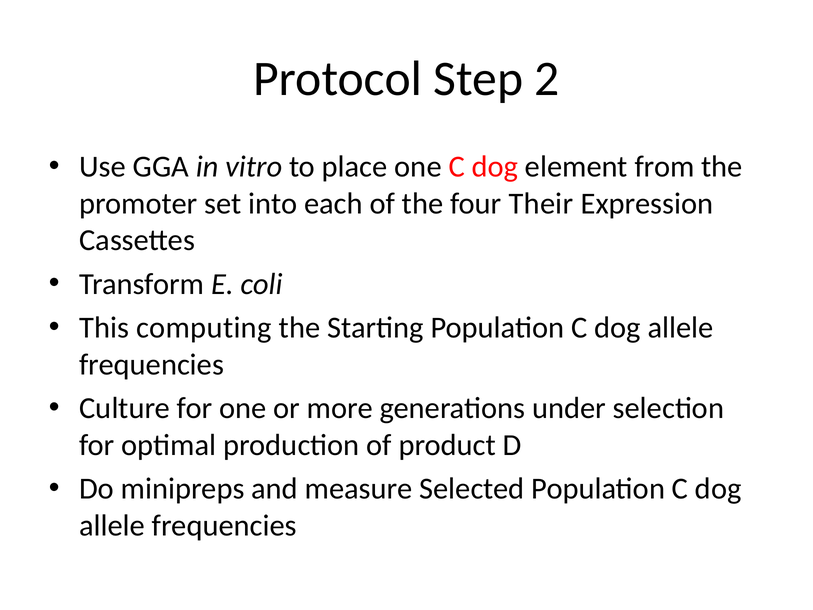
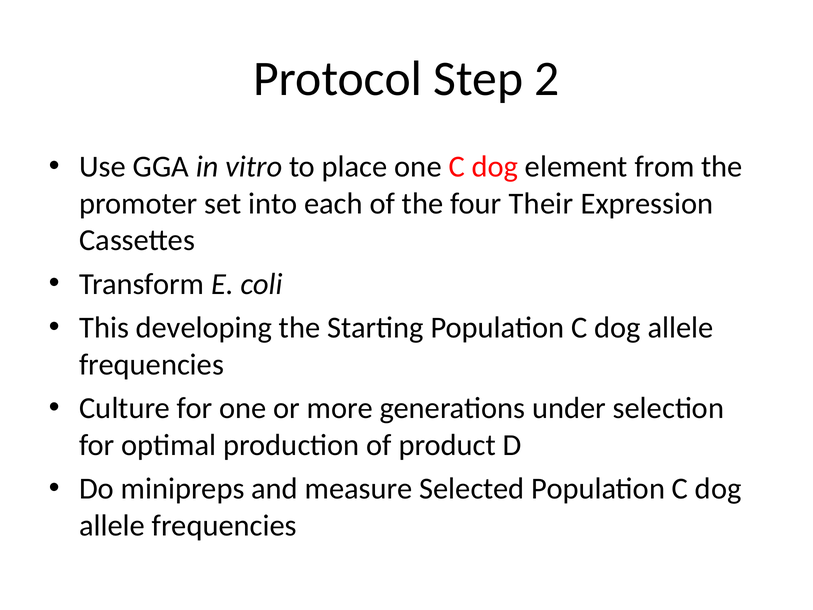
computing: computing -> developing
